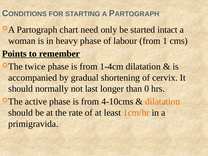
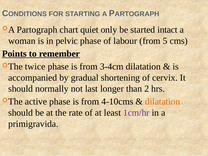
need: need -> quiet
heavy: heavy -> pelvic
1: 1 -> 5
1-4cm: 1-4cm -> 3-4cm
0: 0 -> 2
1cm/hr colour: orange -> purple
